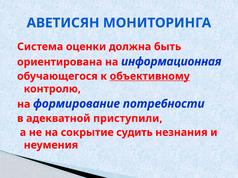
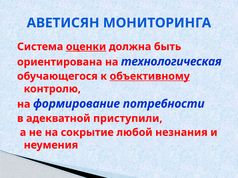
оценки underline: none -> present
информационная: информационная -> технологическая
судить: судить -> любой
